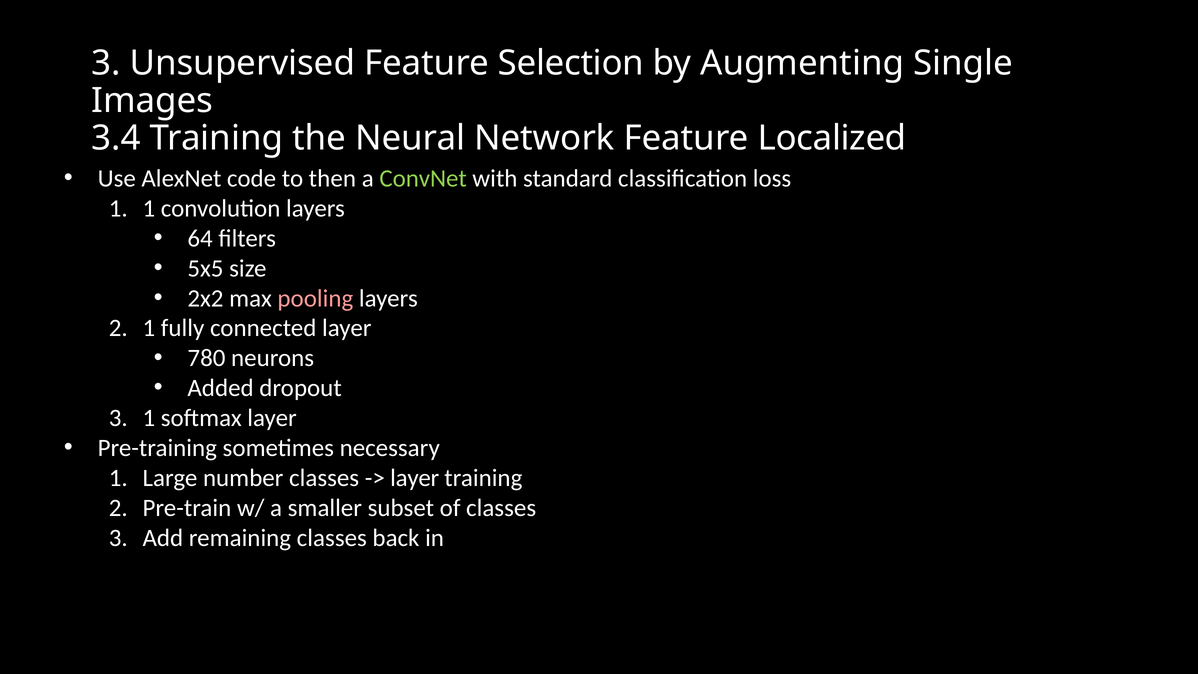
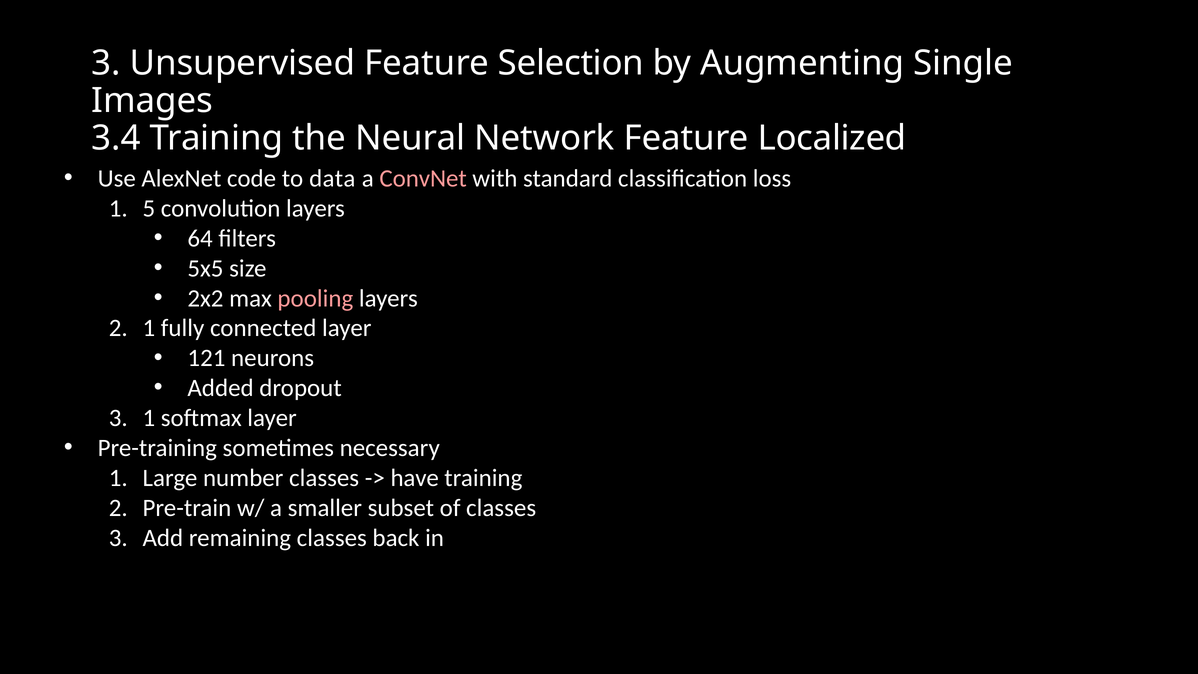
then: then -> data
ConvNet colour: light green -> pink
1 1: 1 -> 5
780: 780 -> 121
layer at (415, 478): layer -> have
